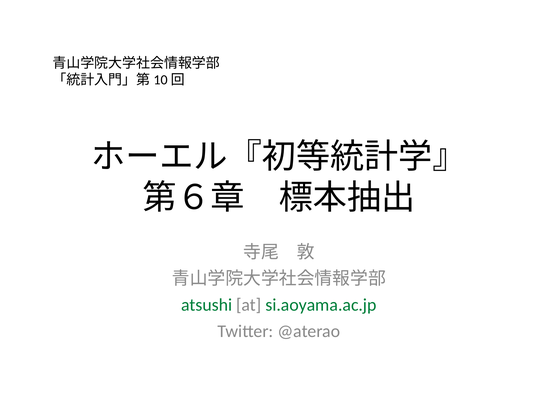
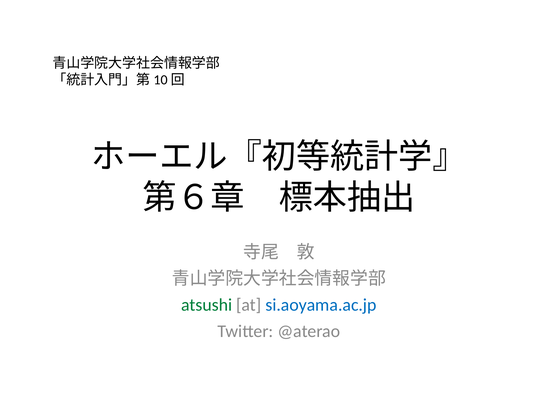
si.aoyama.ac.jp colour: green -> blue
